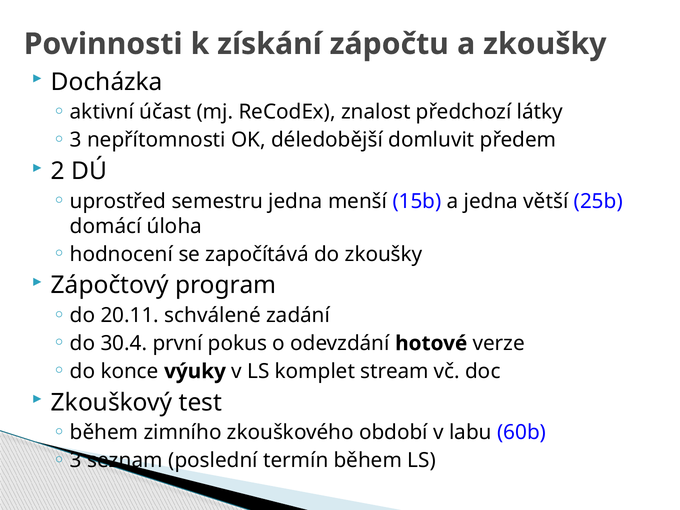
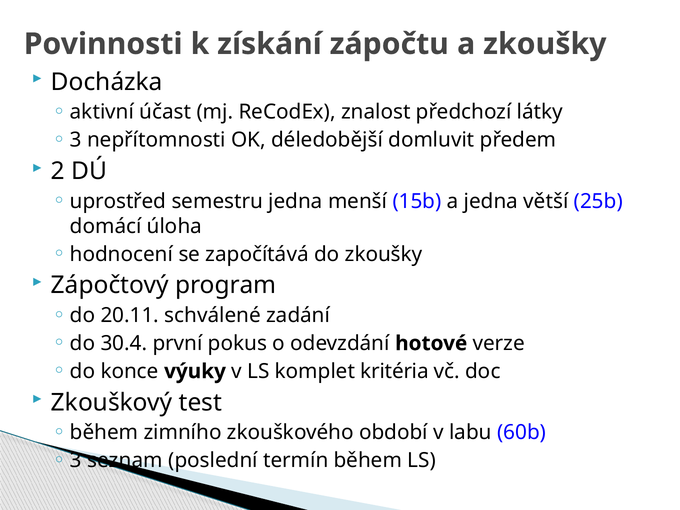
stream: stream -> kritéria
